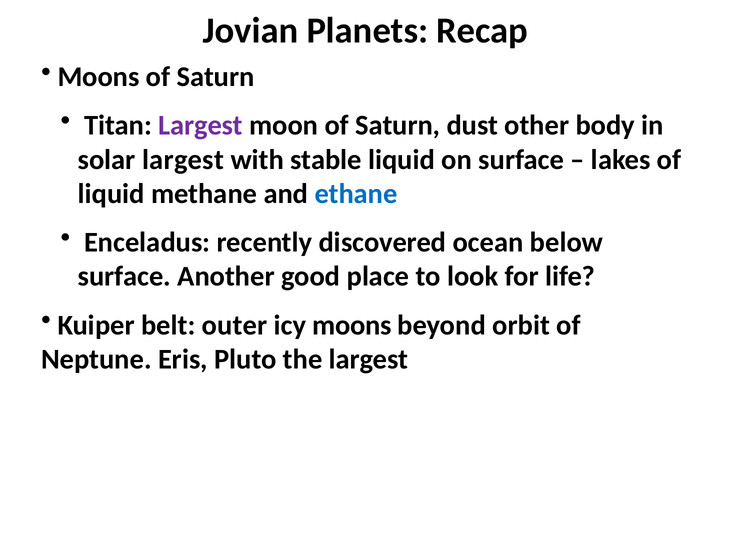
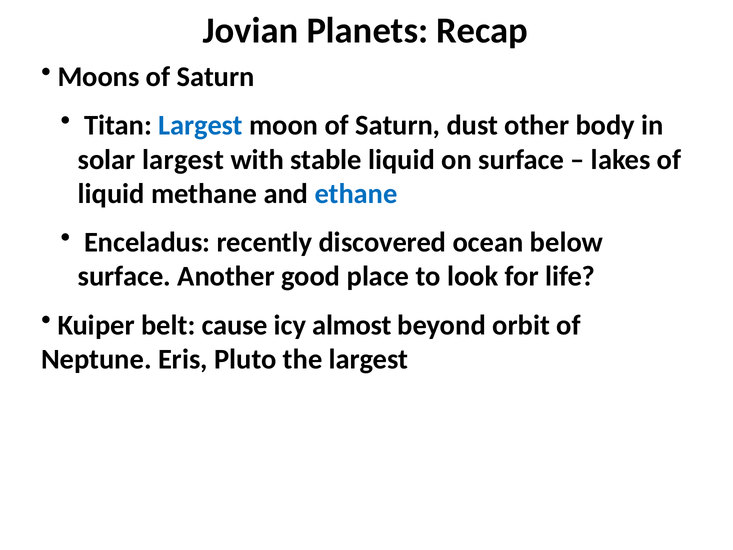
Largest at (201, 125) colour: purple -> blue
outer: outer -> cause
icy moons: moons -> almost
